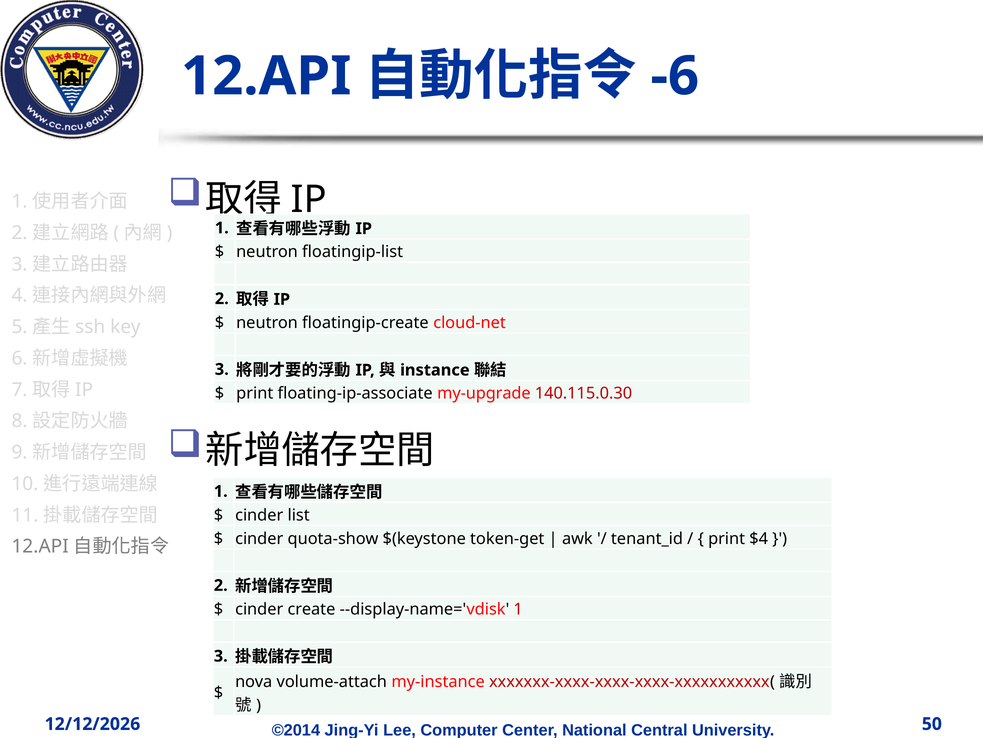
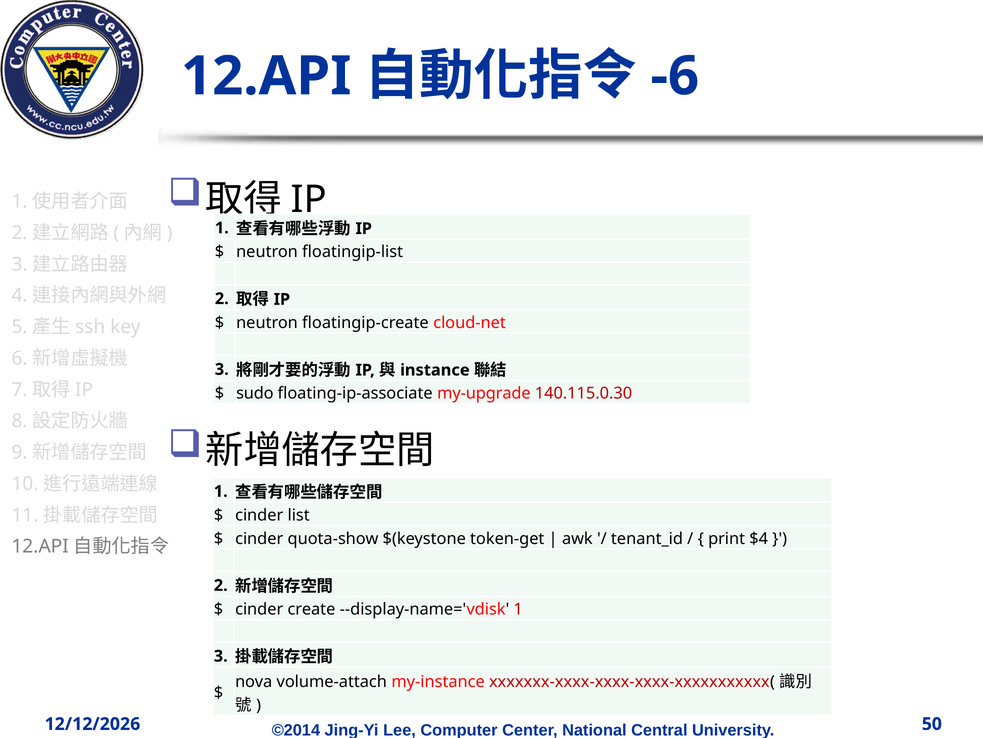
print at (255, 393): print -> sudo
